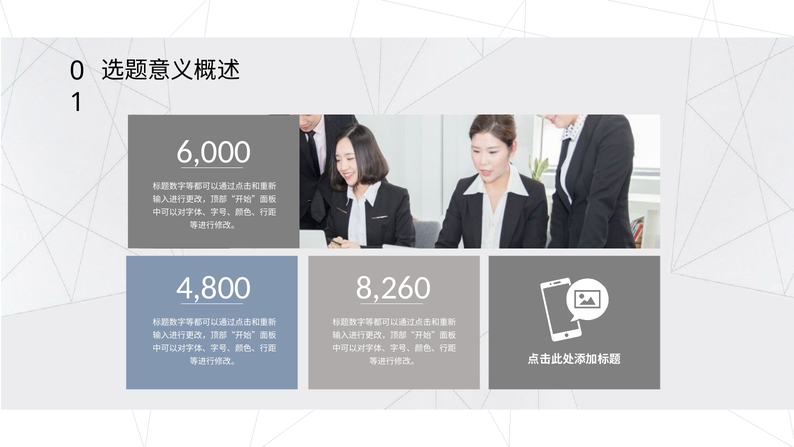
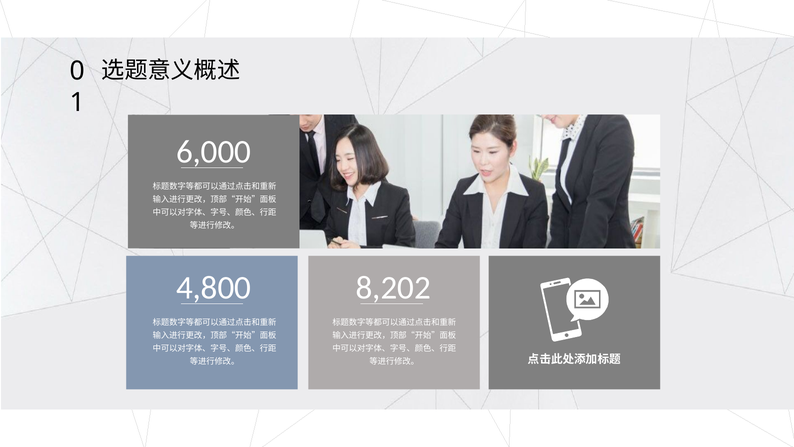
8,260: 8,260 -> 8,202
